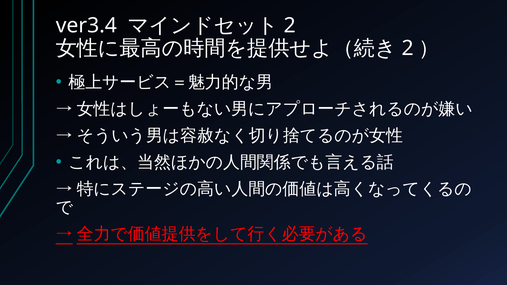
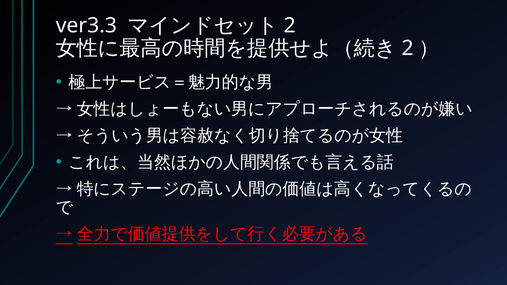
ver3.4: ver3.4 -> ver3.3
